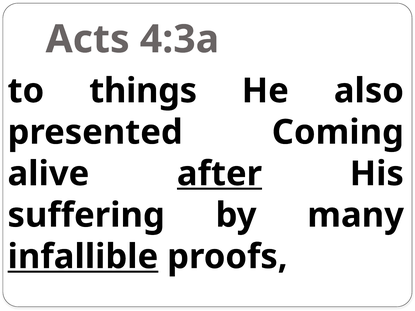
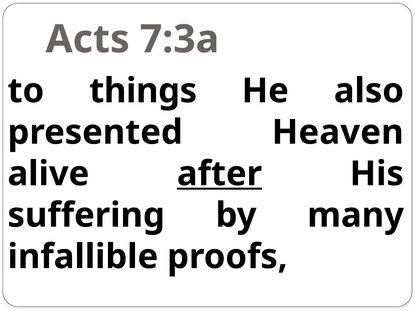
4:3a: 4:3a -> 7:3a
Coming: Coming -> Heaven
infallible underline: present -> none
